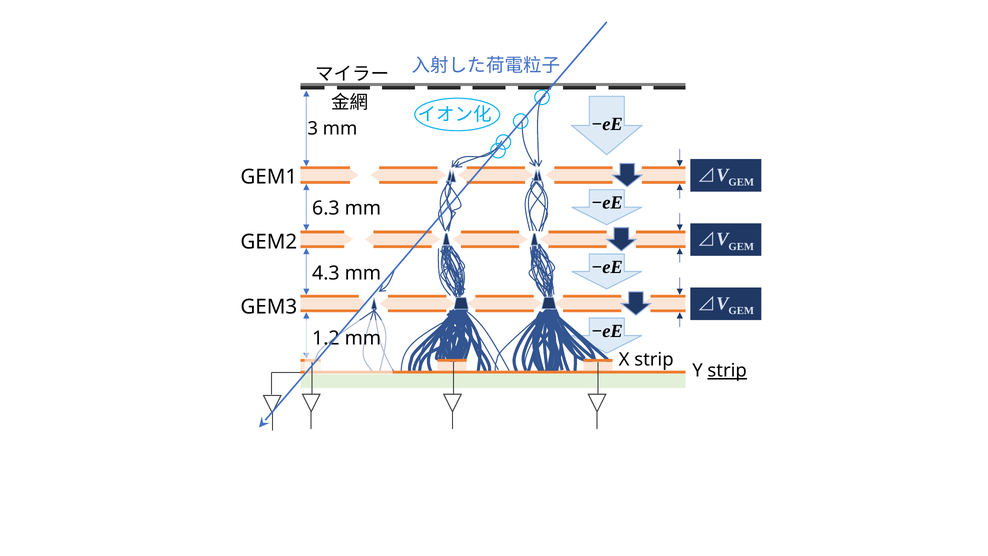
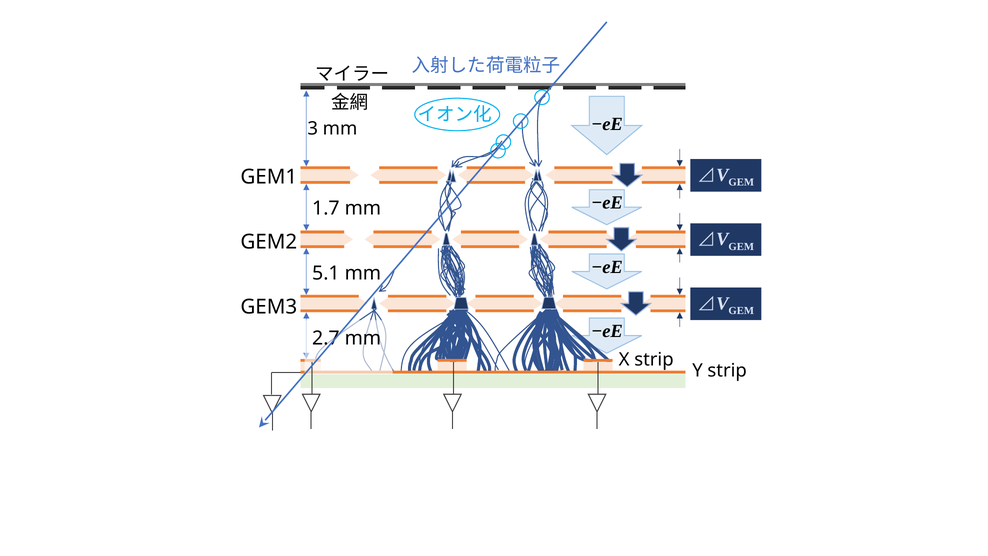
6.3: 6.3 -> 1.7
4.3: 4.3 -> 5.1
1.2: 1.2 -> 2.7
strip at (727, 371) underline: present -> none
